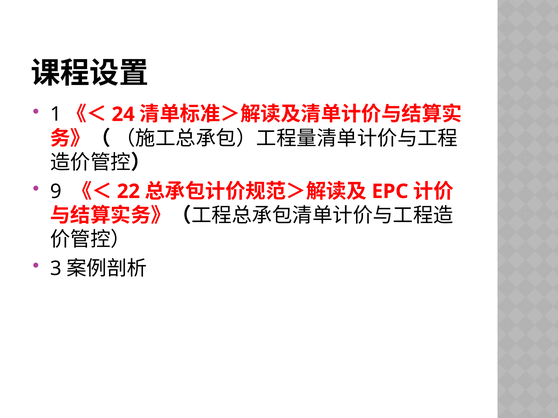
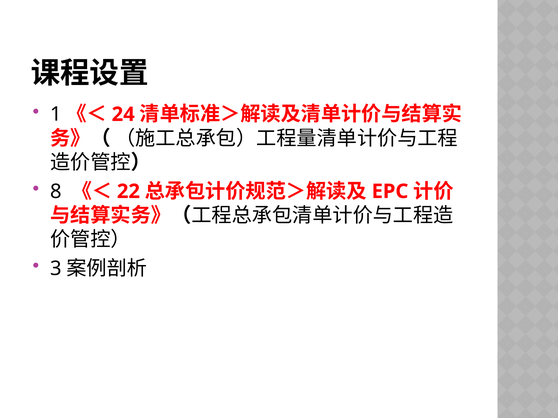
9: 9 -> 8
